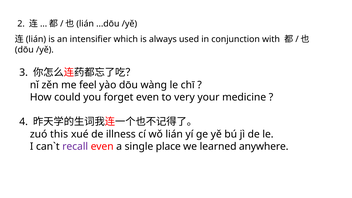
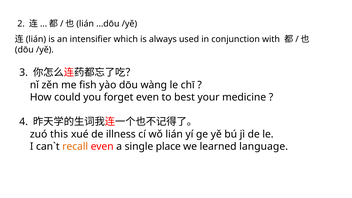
feel: feel -> fish
very: very -> best
recall colour: purple -> orange
anywhere: anywhere -> language
